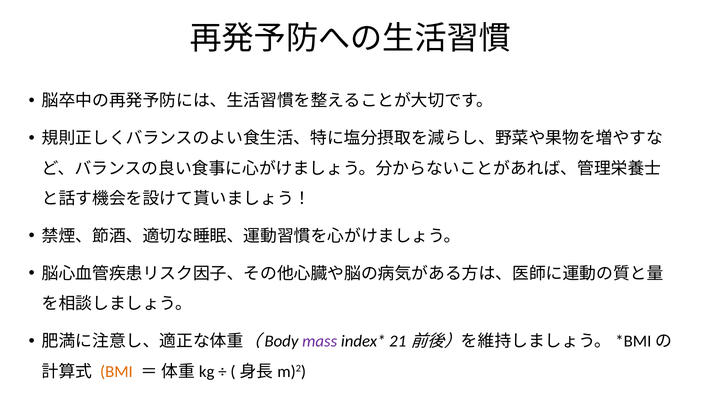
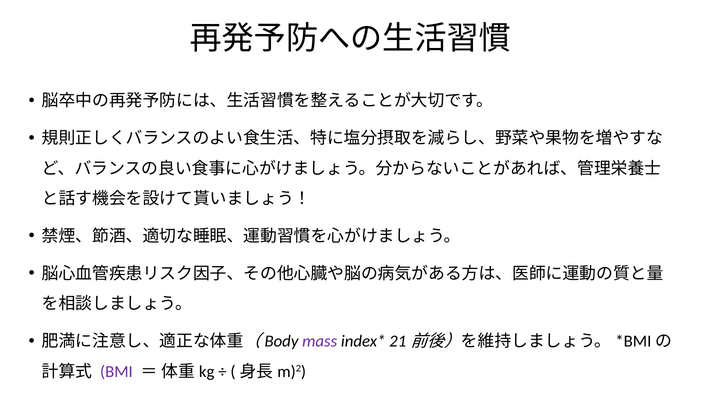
BMI colour: orange -> purple
